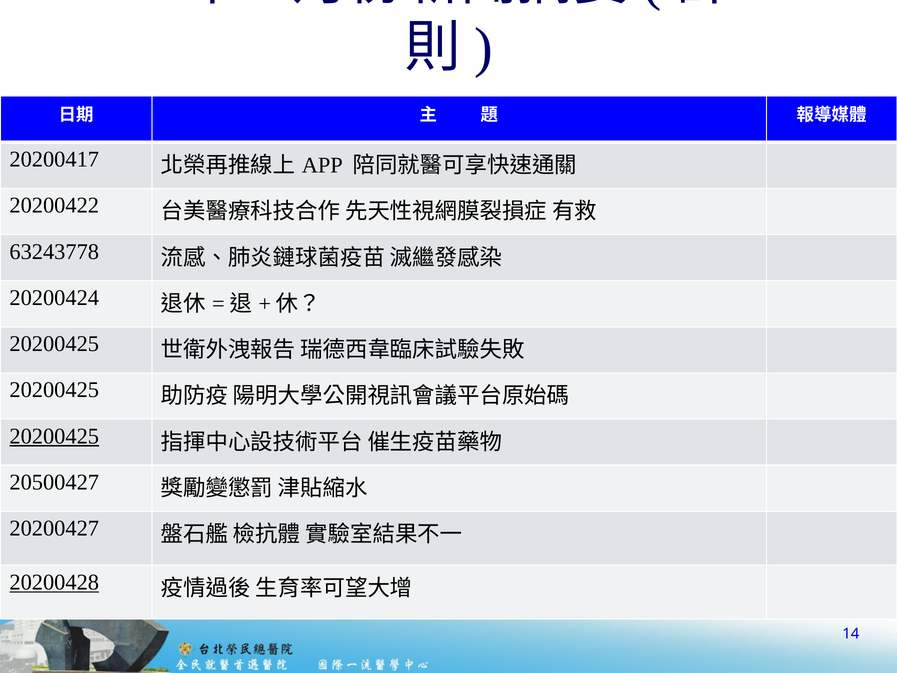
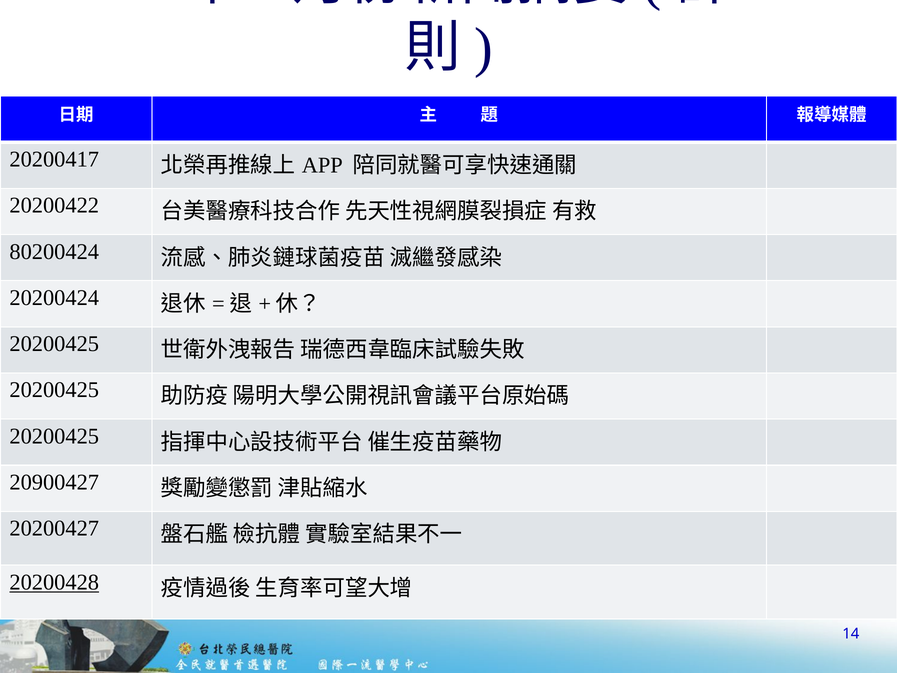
63243778: 63243778 -> 80200424
20200425 at (54, 436) underline: present -> none
20500427: 20500427 -> 20900427
